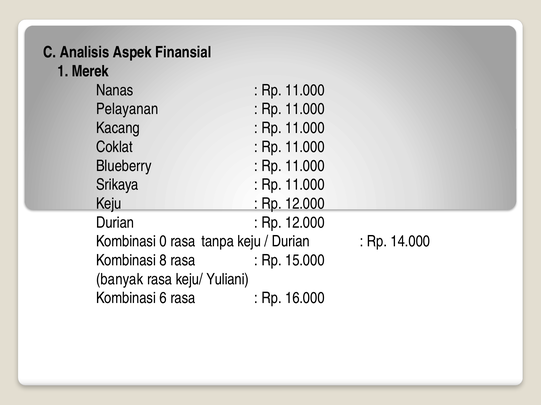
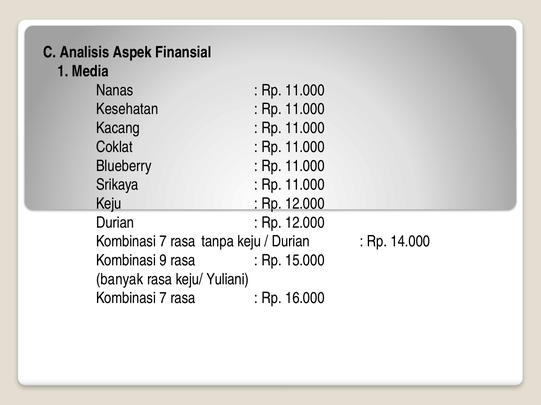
Merek: Merek -> Media
Pelayanan: Pelayanan -> Kesehatan
0 at (163, 242): 0 -> 7
8: 8 -> 9
6 at (163, 299): 6 -> 7
